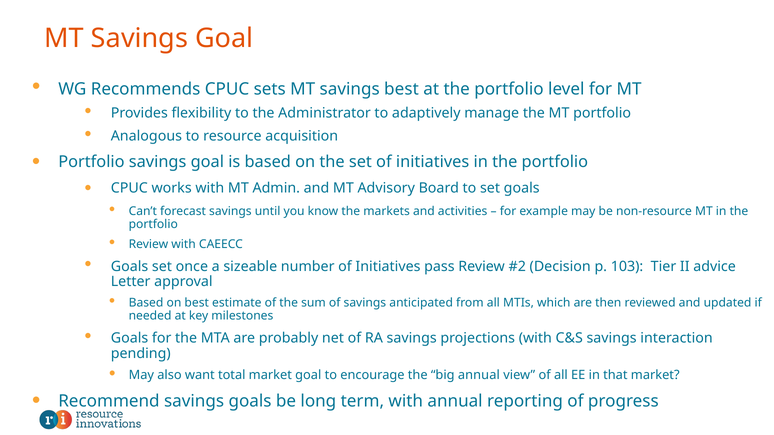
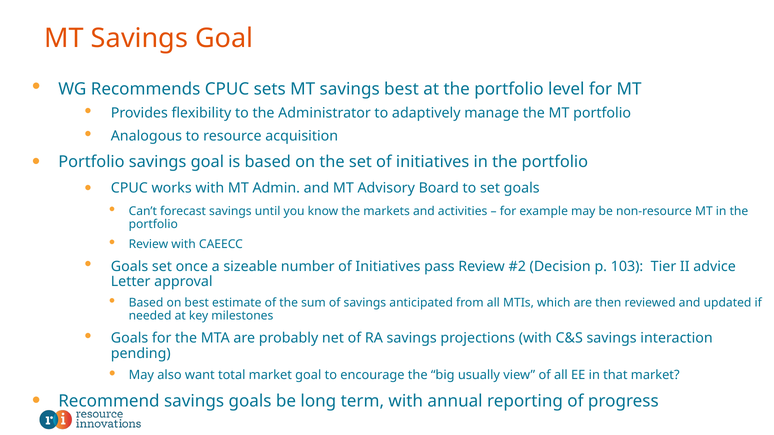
big annual: annual -> usually
